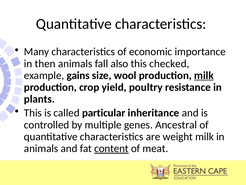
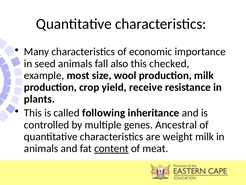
then: then -> seed
gains: gains -> most
milk at (204, 75) underline: present -> none
poultry: poultry -> receive
particular: particular -> following
